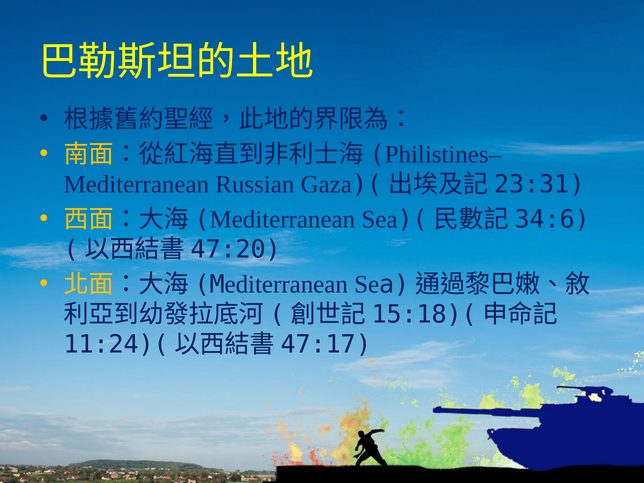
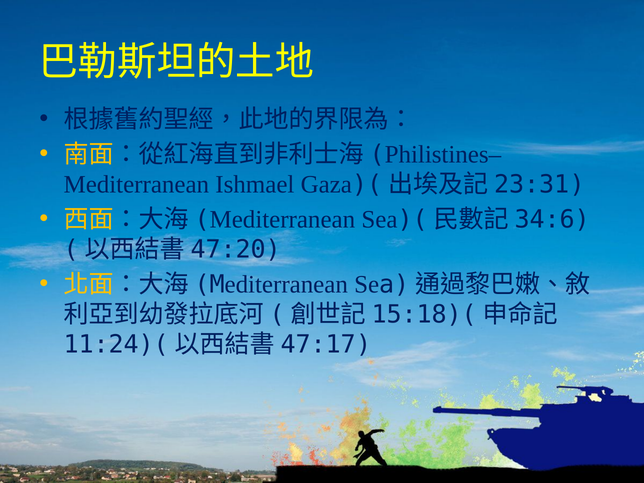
Russian: Russian -> Ishmael
